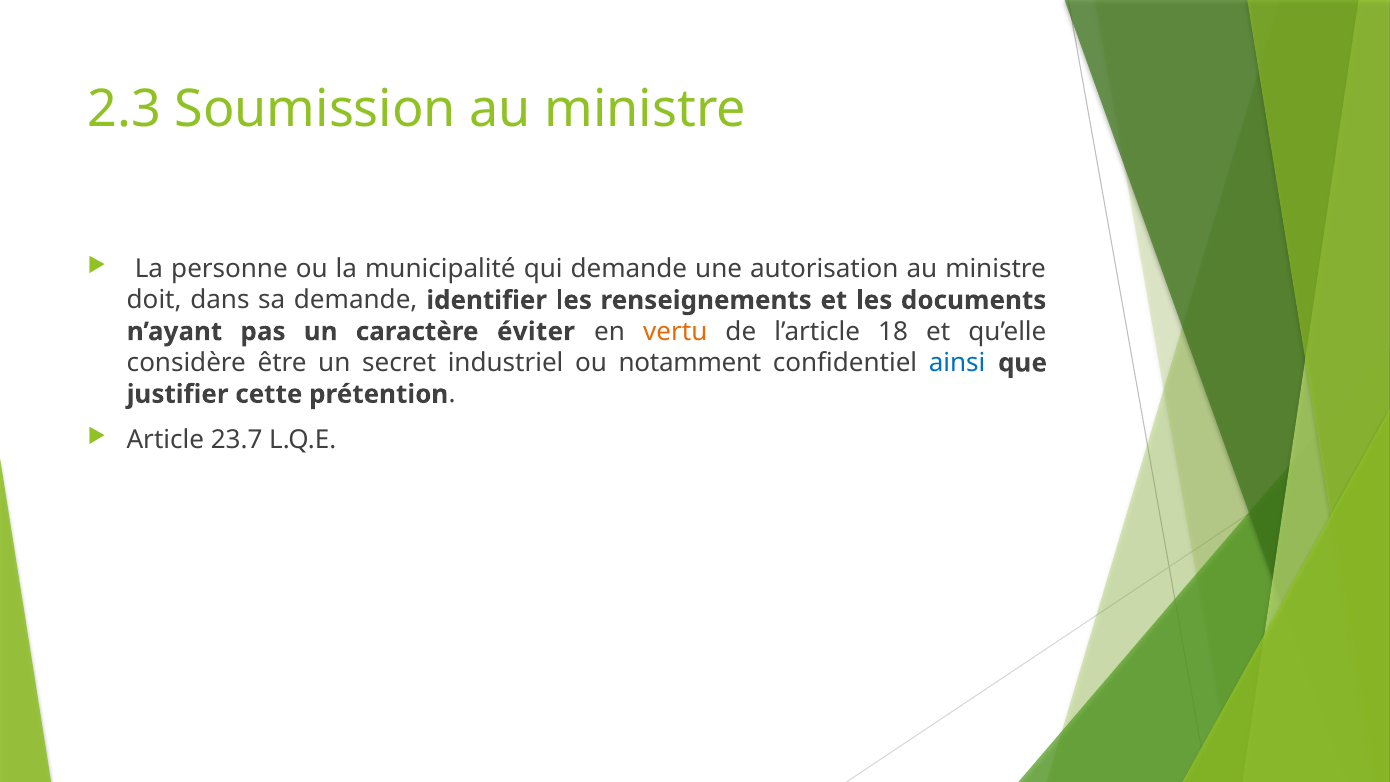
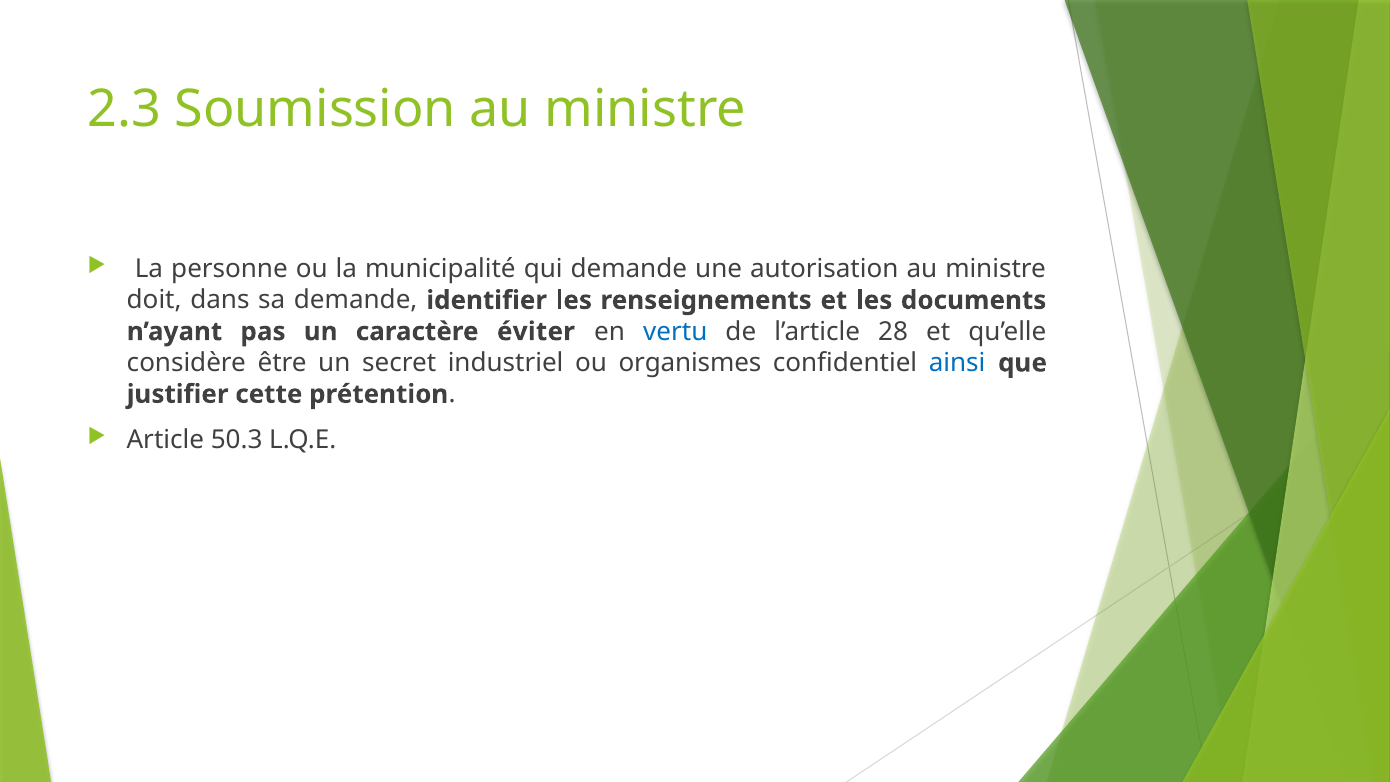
vertu colour: orange -> blue
18: 18 -> 28
notamment: notamment -> organismes
23.7: 23.7 -> 50.3
